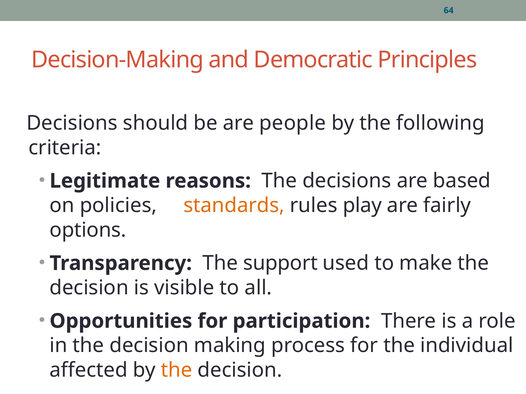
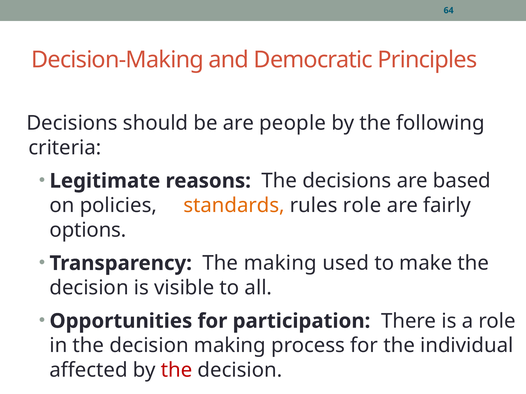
rules play: play -> role
The support: support -> making
the at (177, 371) colour: orange -> red
